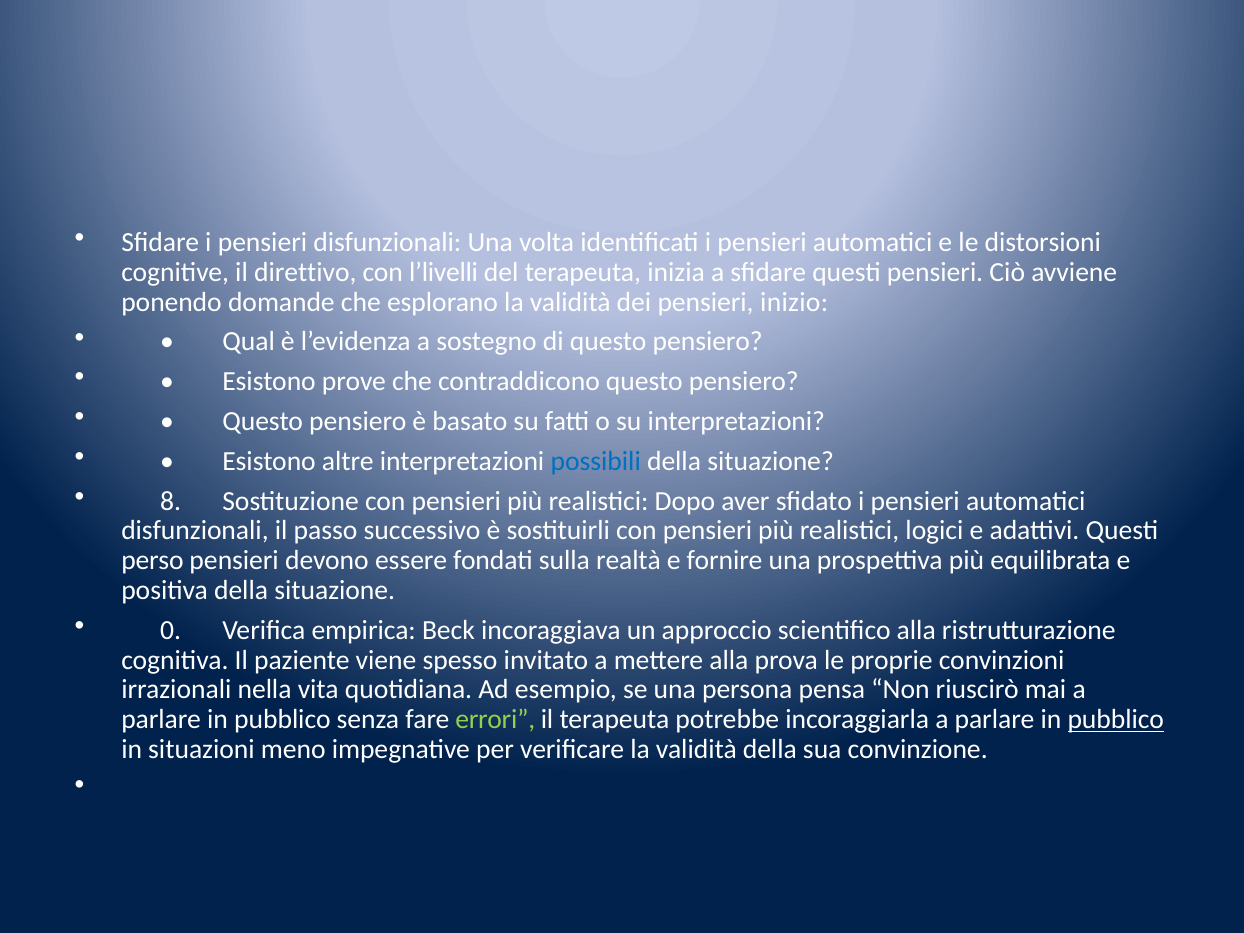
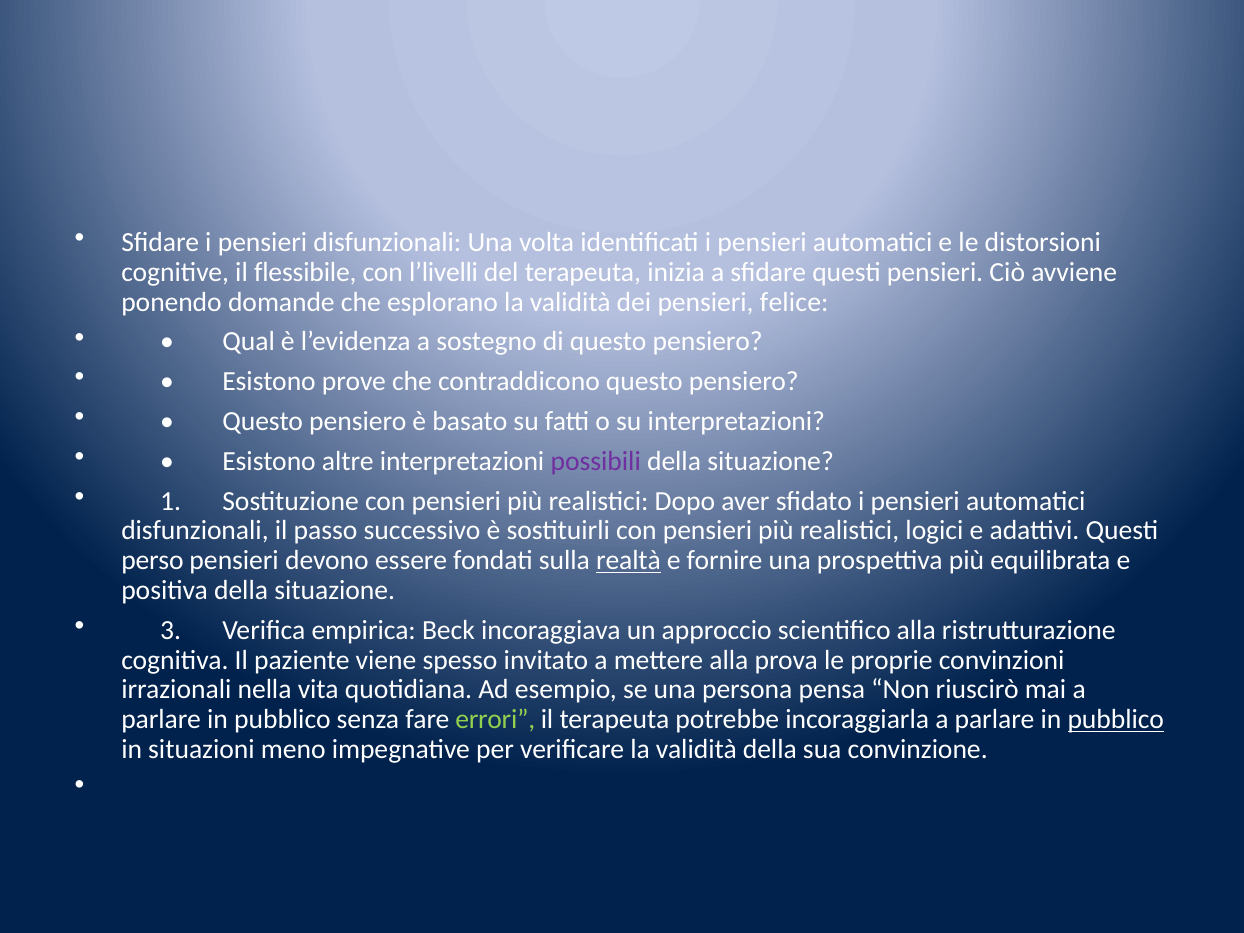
direttivo: direttivo -> flessibile
inizio: inizio -> felice
possibili colour: blue -> purple
8: 8 -> 1
realtà underline: none -> present
0: 0 -> 3
